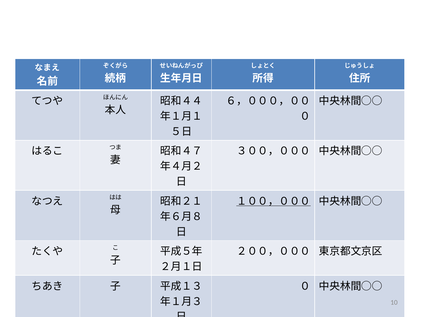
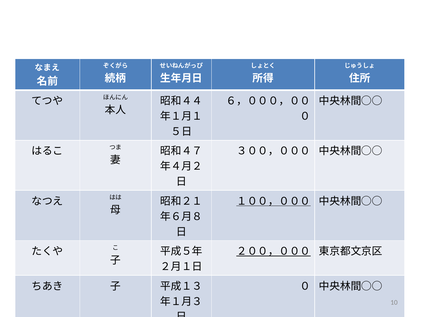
２００，０００ underline: none -> present
